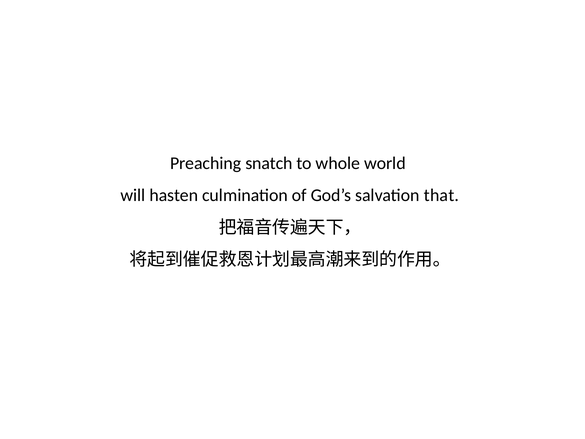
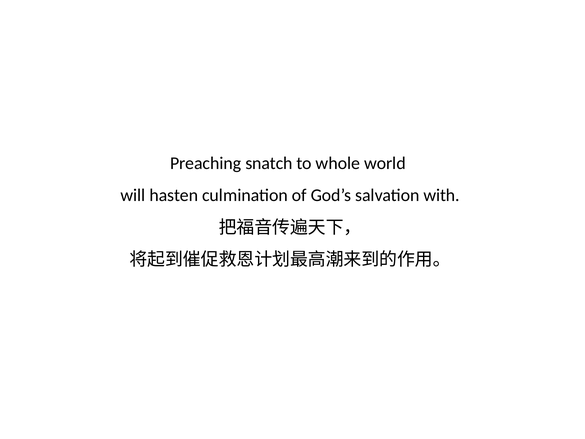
that: that -> with
